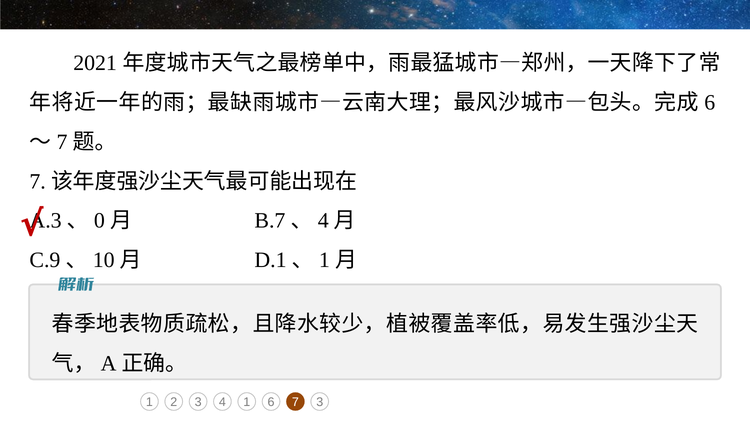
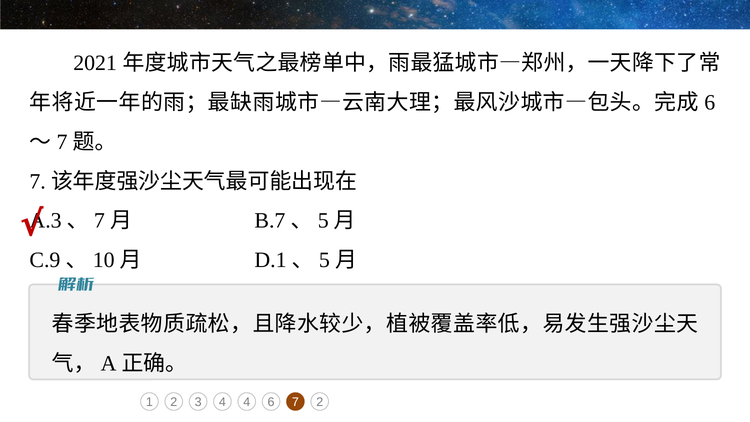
0 at (99, 221): 0 -> 7
4 at (323, 221): 4 -> 5
1 at (324, 260): 1 -> 5
4 1: 1 -> 4
7 3: 3 -> 2
